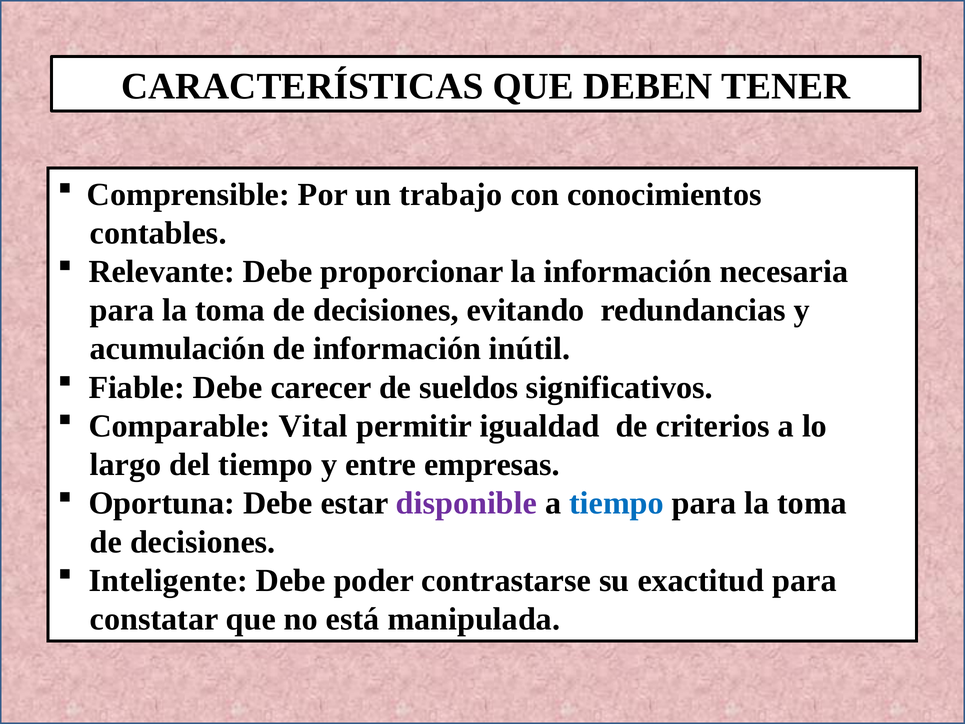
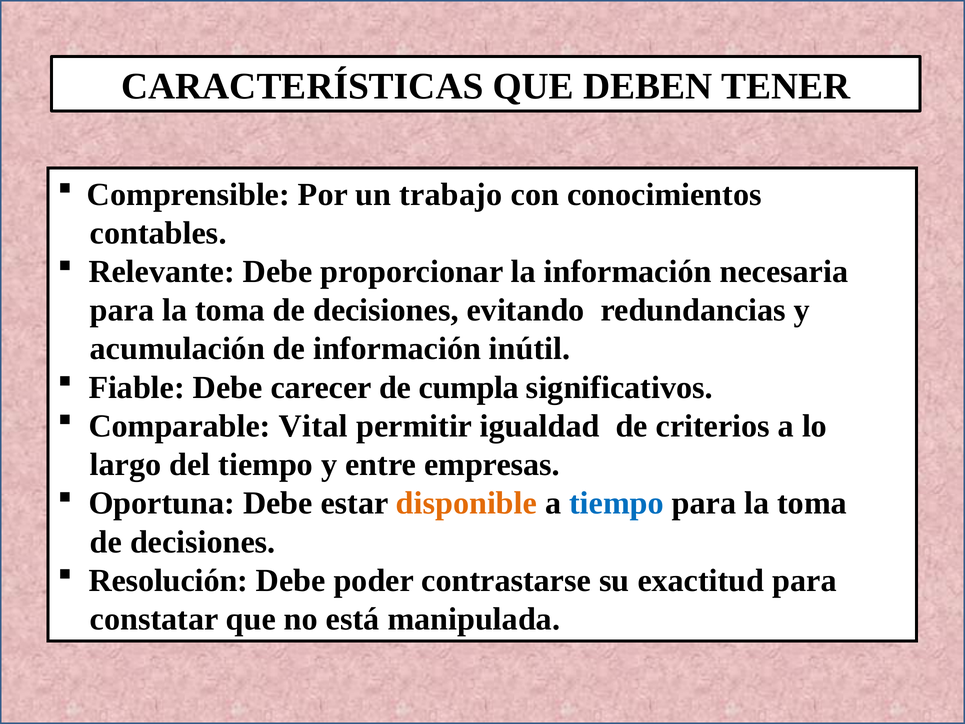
sueldos: sueldos -> cumpla
disponible colour: purple -> orange
Inteligente: Inteligente -> Resolución
